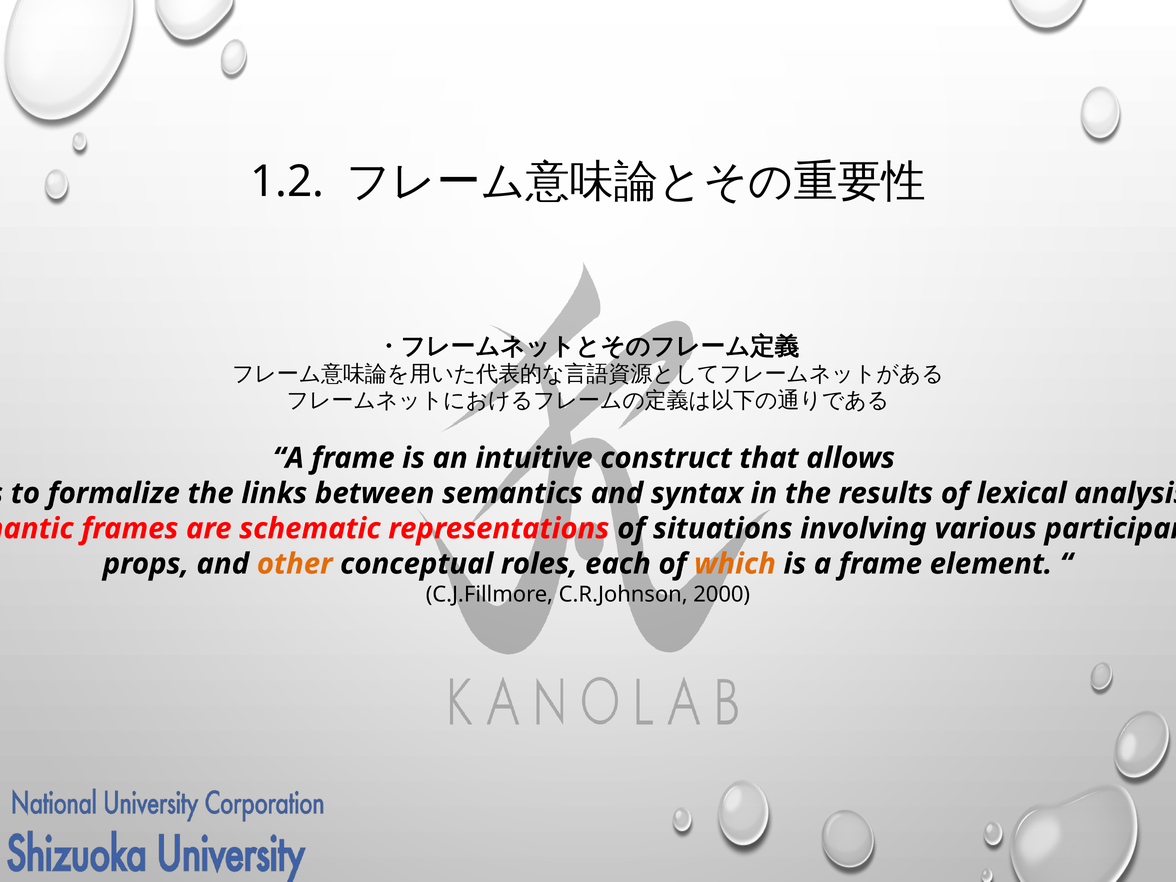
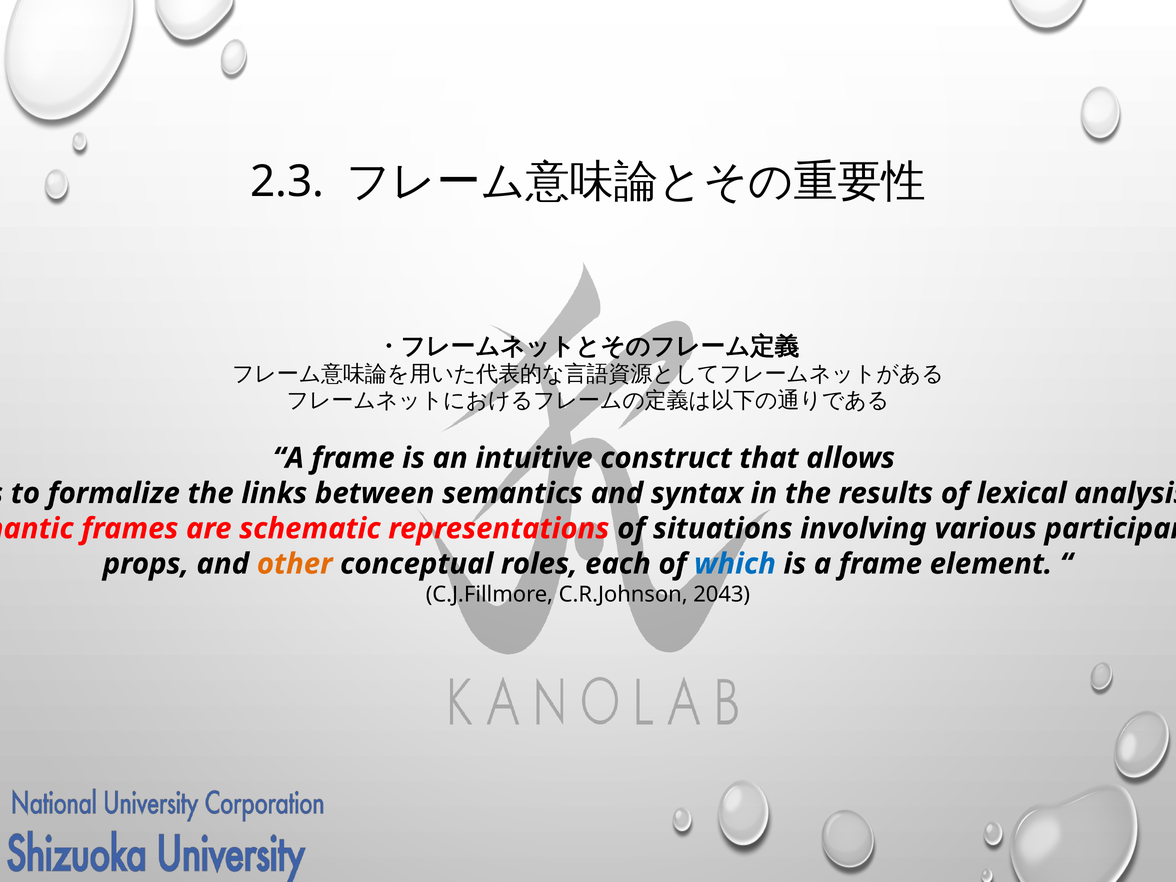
1.2: 1.2 -> 2.3
which colour: orange -> blue
2000: 2000 -> 2043
